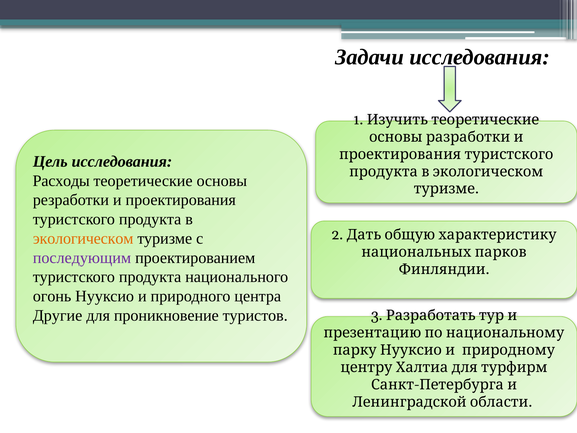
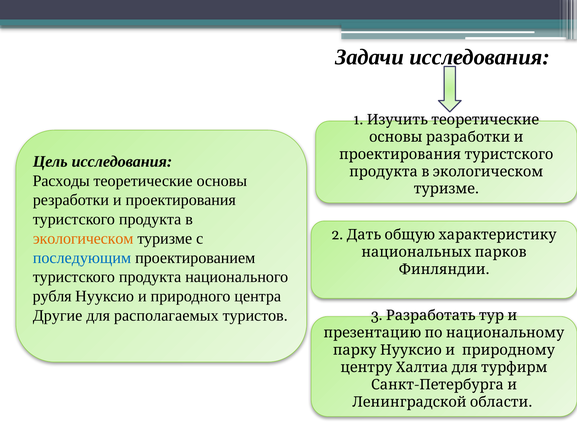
последующим colour: purple -> blue
огонь: огонь -> рубля
проникновение: проникновение -> располагаемых
